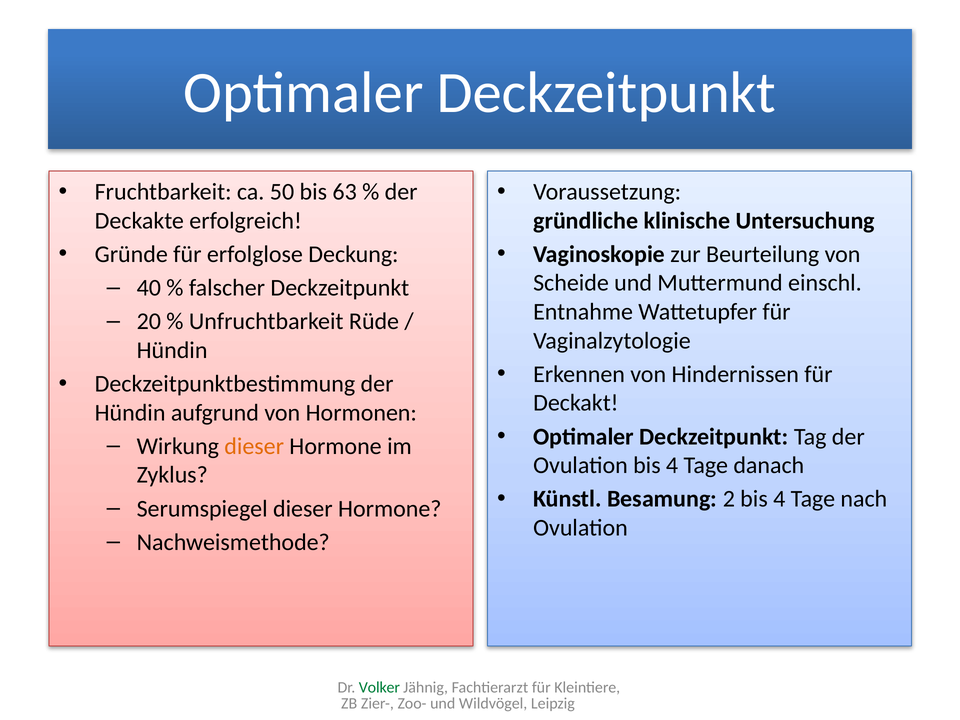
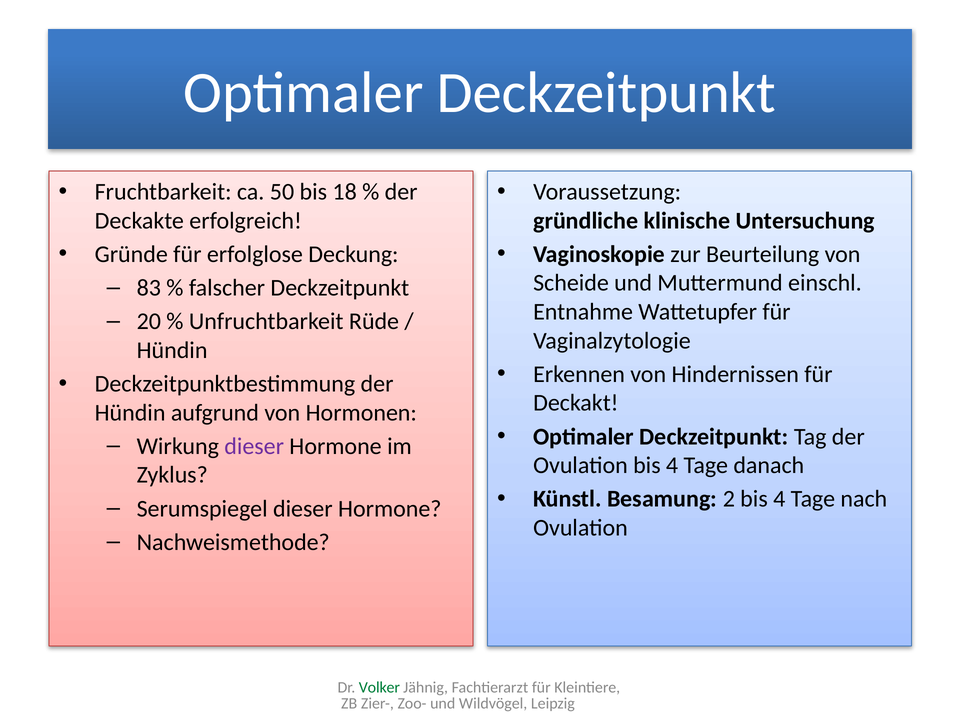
63: 63 -> 18
40: 40 -> 83
dieser at (254, 446) colour: orange -> purple
